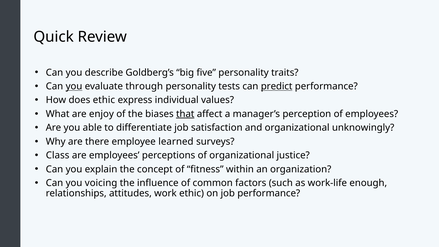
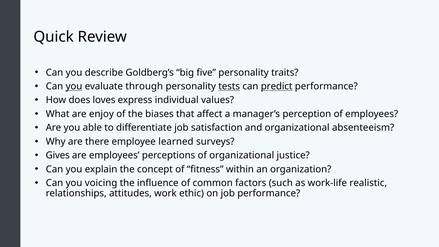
tests underline: none -> present
does ethic: ethic -> loves
that underline: present -> none
unknowingly: unknowingly -> absenteeism
Class: Class -> Gives
enough: enough -> realistic
